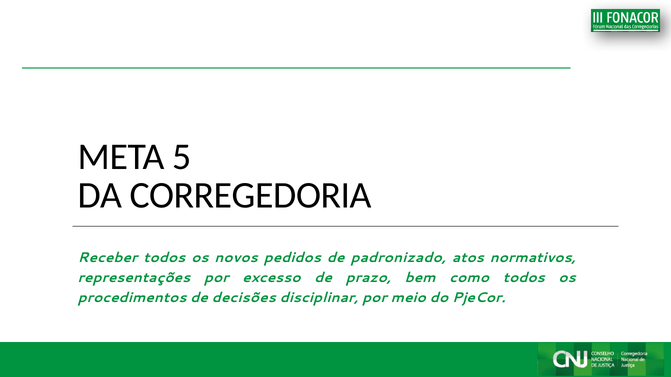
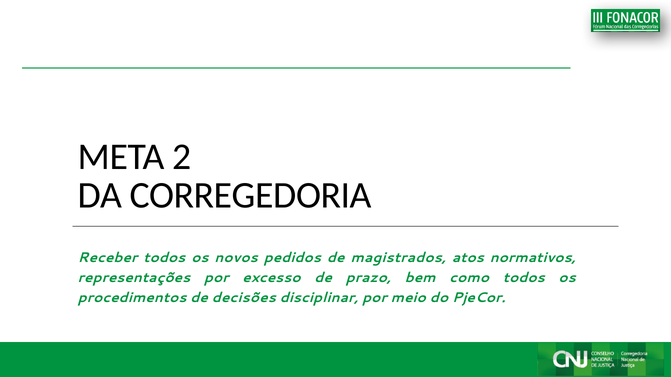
5: 5 -> 2
padronizado: padronizado -> magistrados
